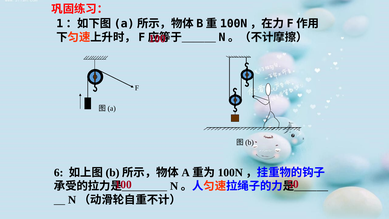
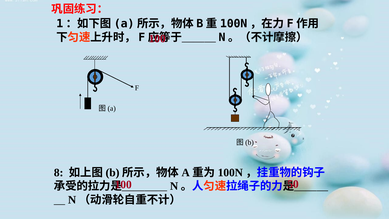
6: 6 -> 8
